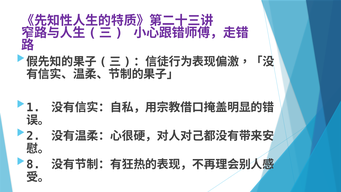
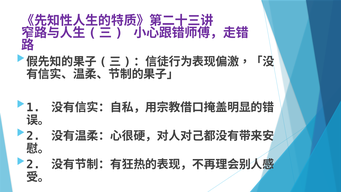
8 at (33, 164): 8 -> 2
